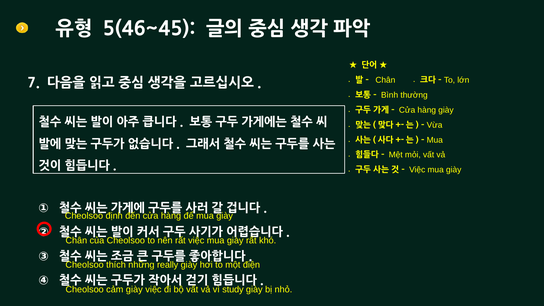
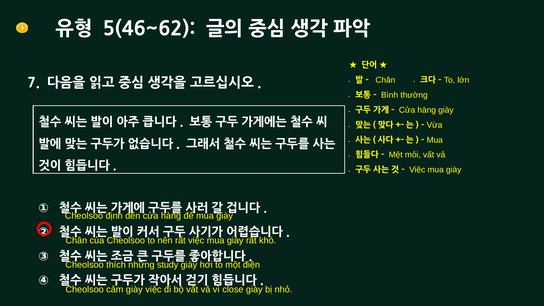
5(46~45: 5(46~45 -> 5(46~62
really: really -> study
study: study -> close
